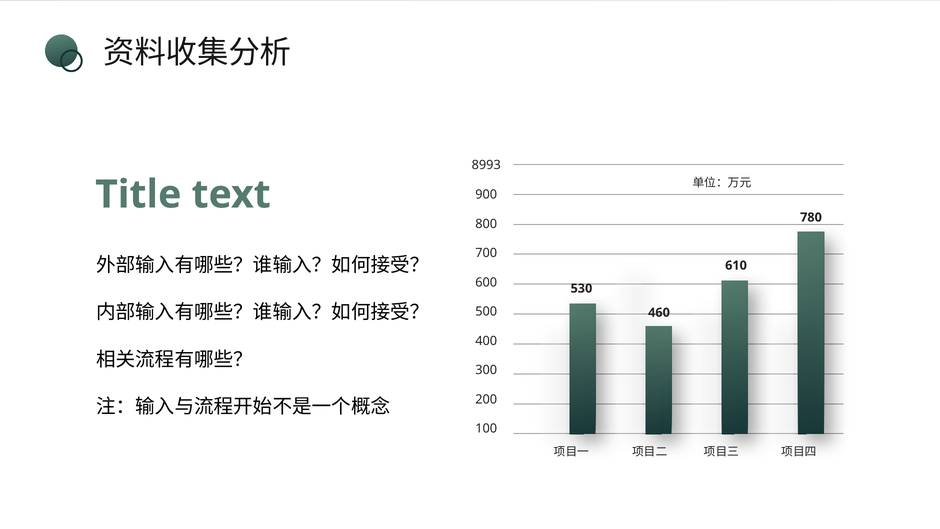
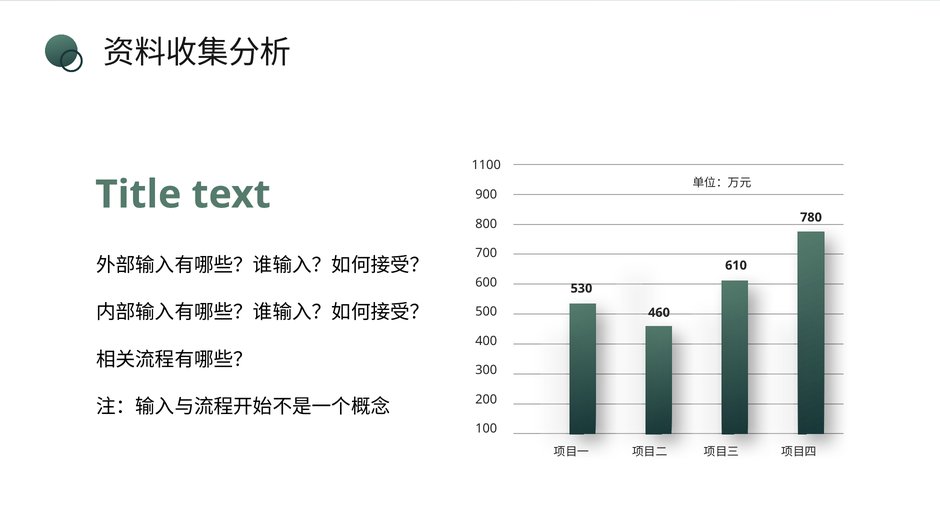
8993: 8993 -> 1100
